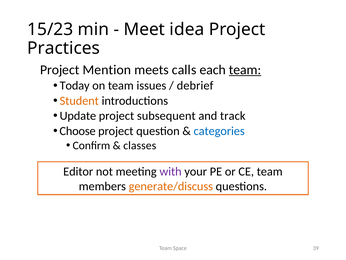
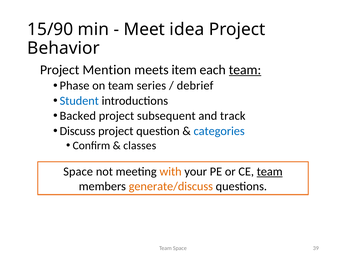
15/23: 15/23 -> 15/90
Practices: Practices -> Behavior
calls: calls -> item
Today: Today -> Phase
issues: issues -> series
Student colour: orange -> blue
Update: Update -> Backed
Choose: Choose -> Discuss
Editor at (78, 171): Editor -> Space
with colour: purple -> orange
team at (270, 171) underline: none -> present
